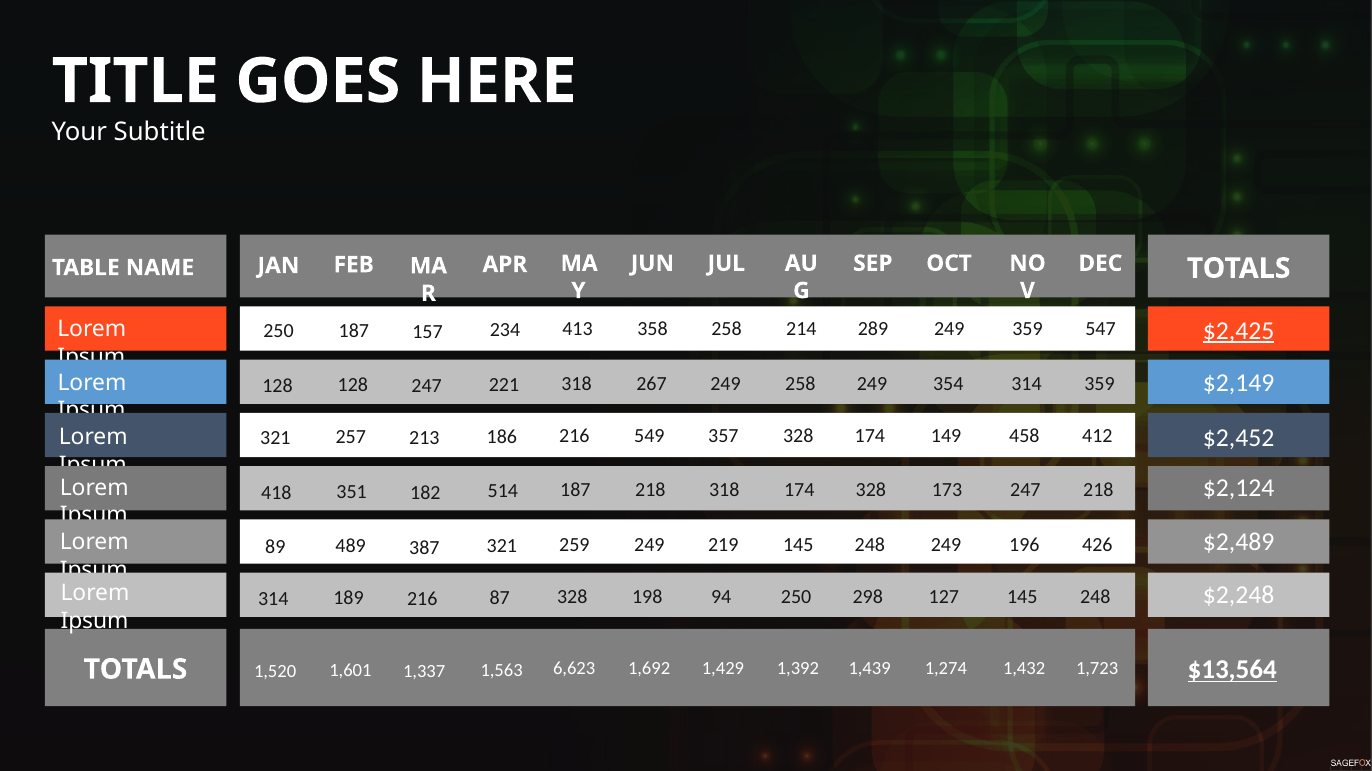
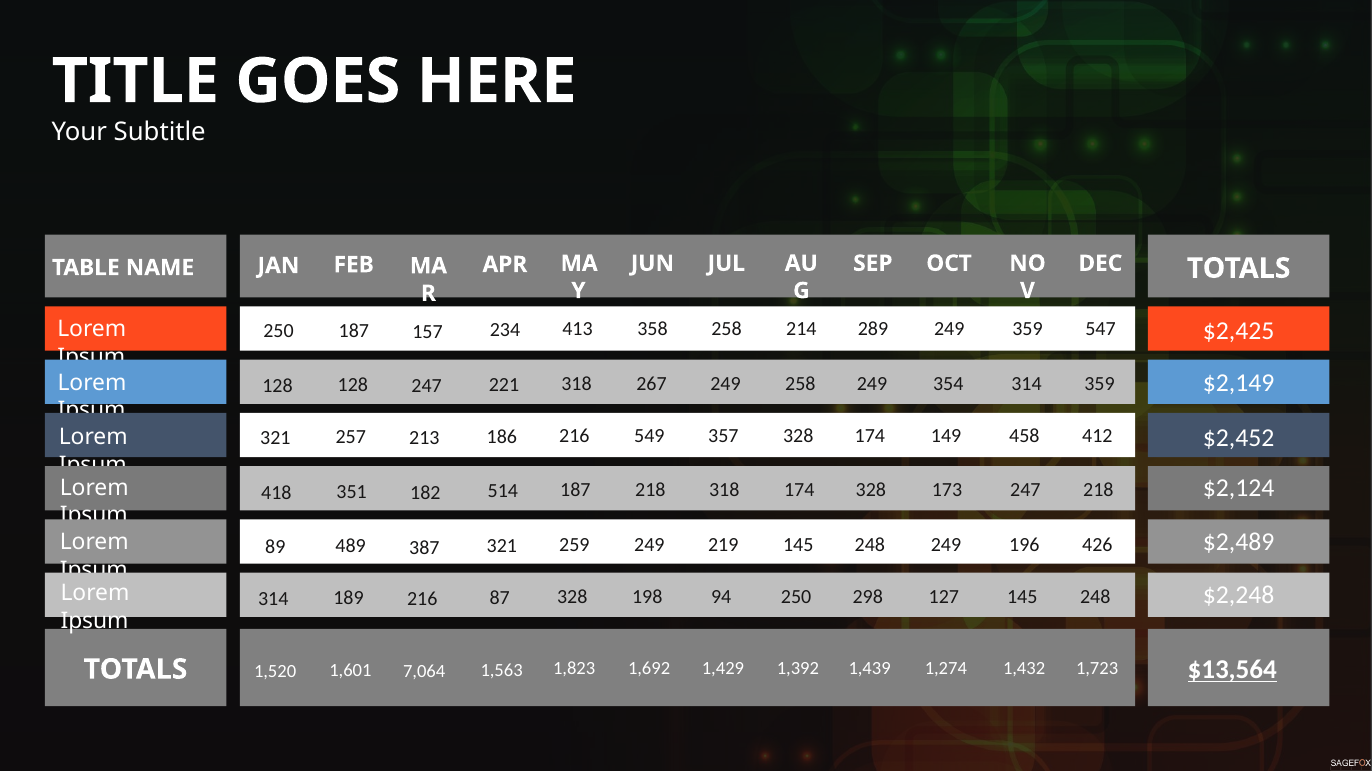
$2,425 underline: present -> none
6,623: 6,623 -> 1,823
1,337: 1,337 -> 7,064
